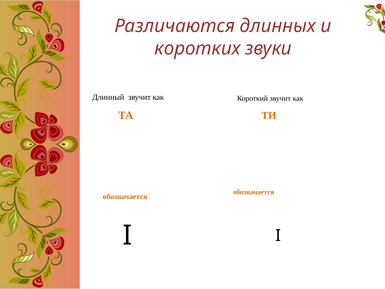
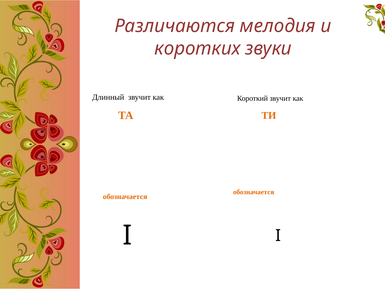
длинных: длинных -> мелодия
